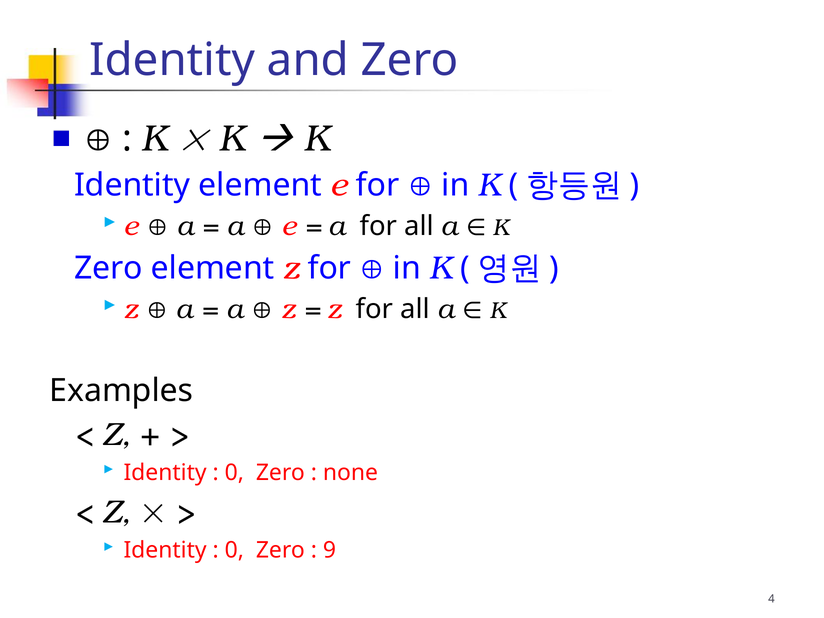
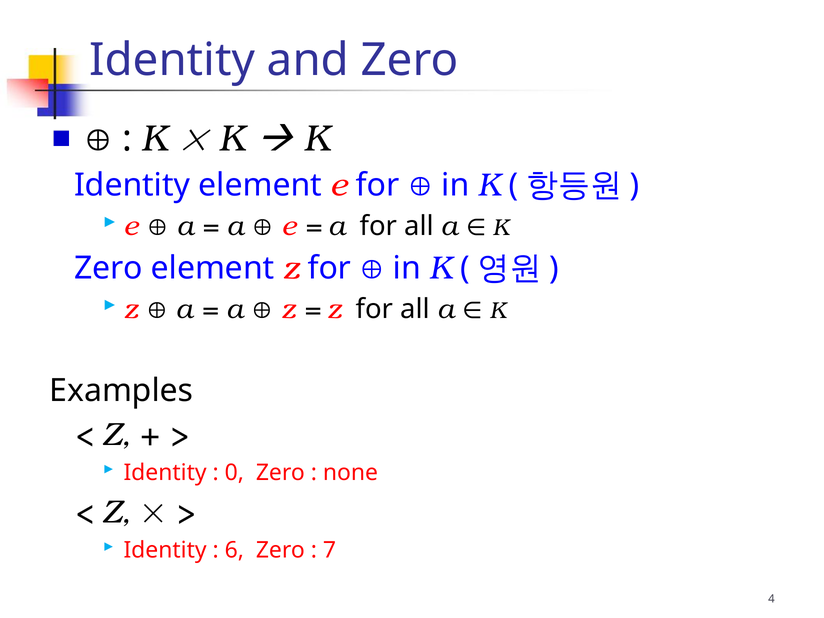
0 at (234, 550): 0 -> 6
9: 9 -> 7
